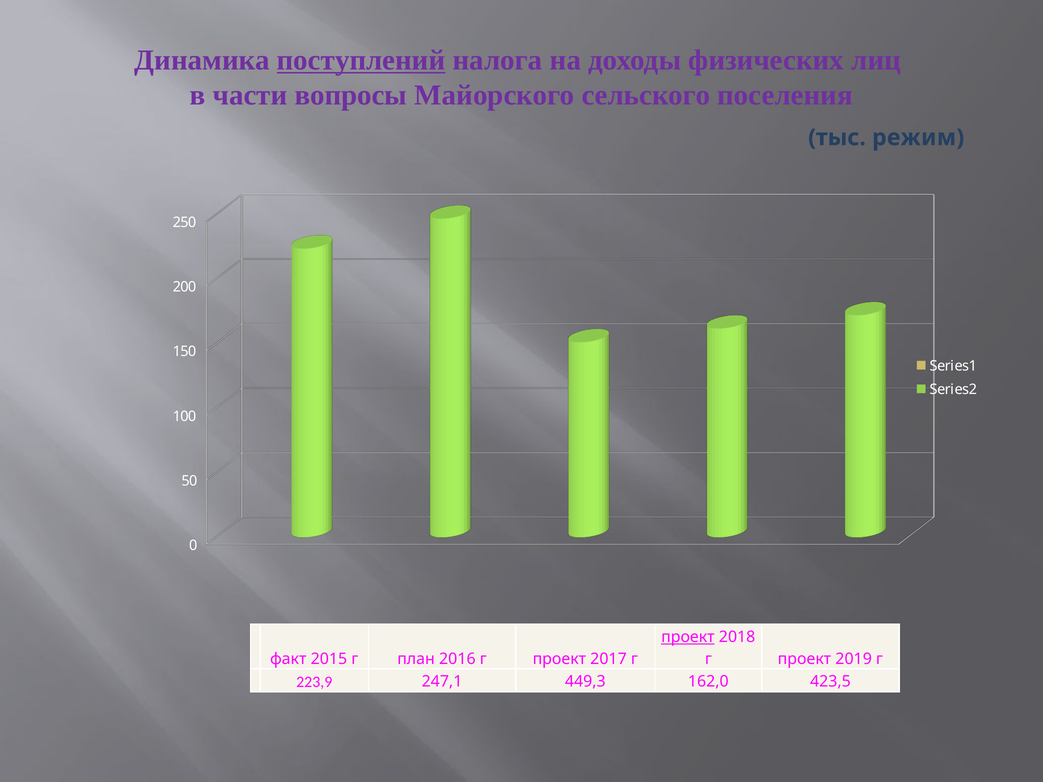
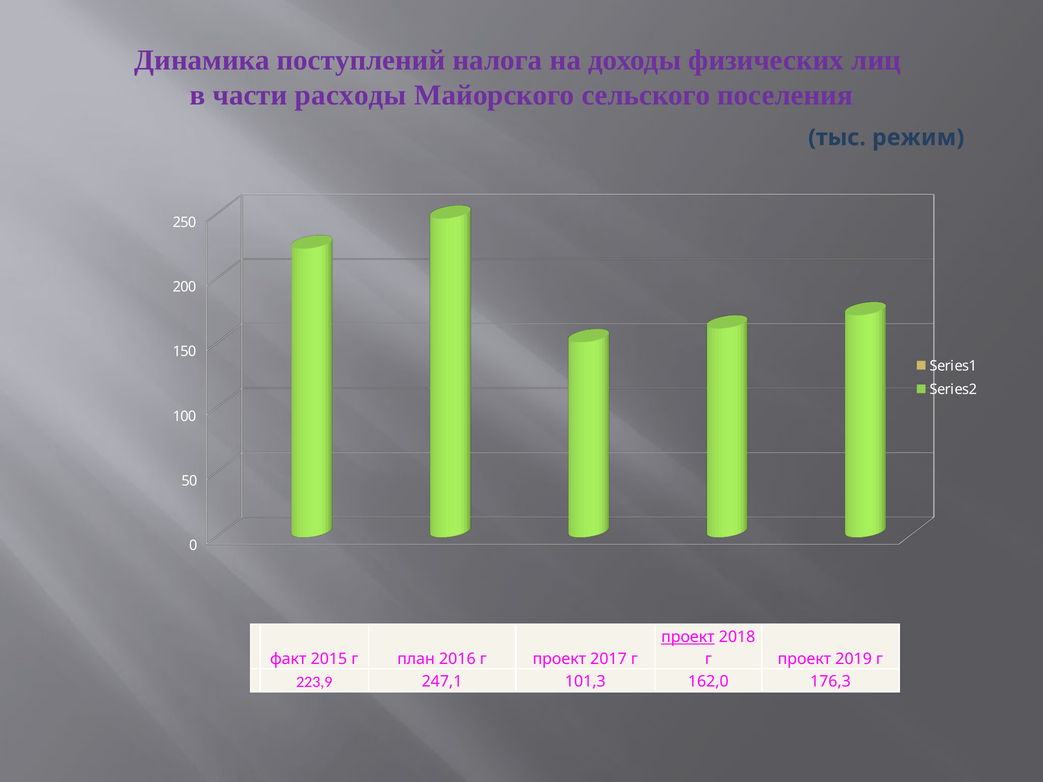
поступлений underline: present -> none
вопросы: вопросы -> расходы
449,3: 449,3 -> 101,3
423,5: 423,5 -> 176,3
